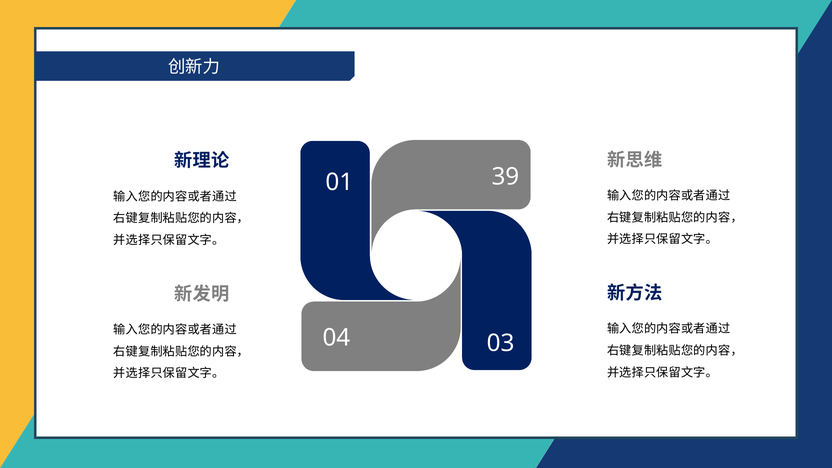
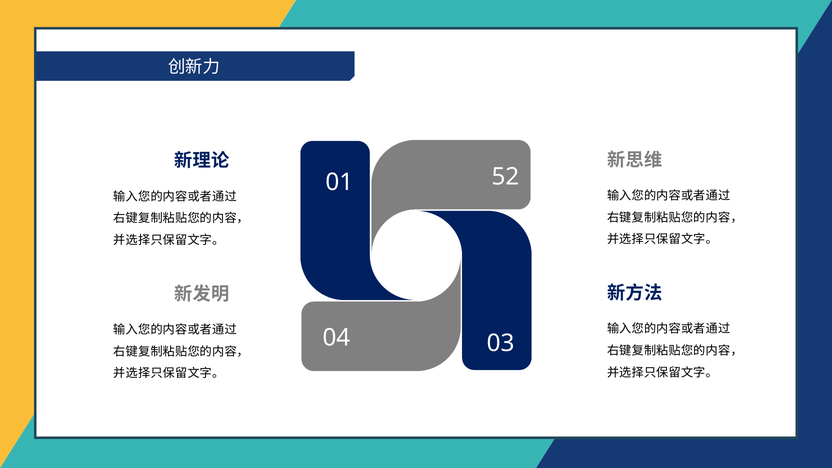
39: 39 -> 52
